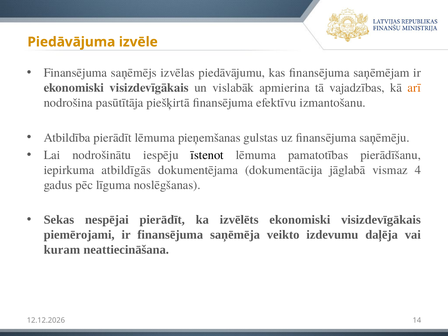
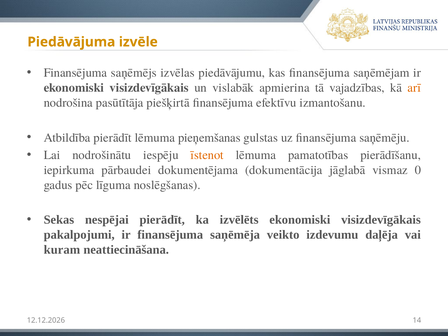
īstenot colour: black -> orange
atbildīgās: atbildīgās -> pārbaudei
4: 4 -> 0
piemērojami: piemērojami -> pakalpojumi
